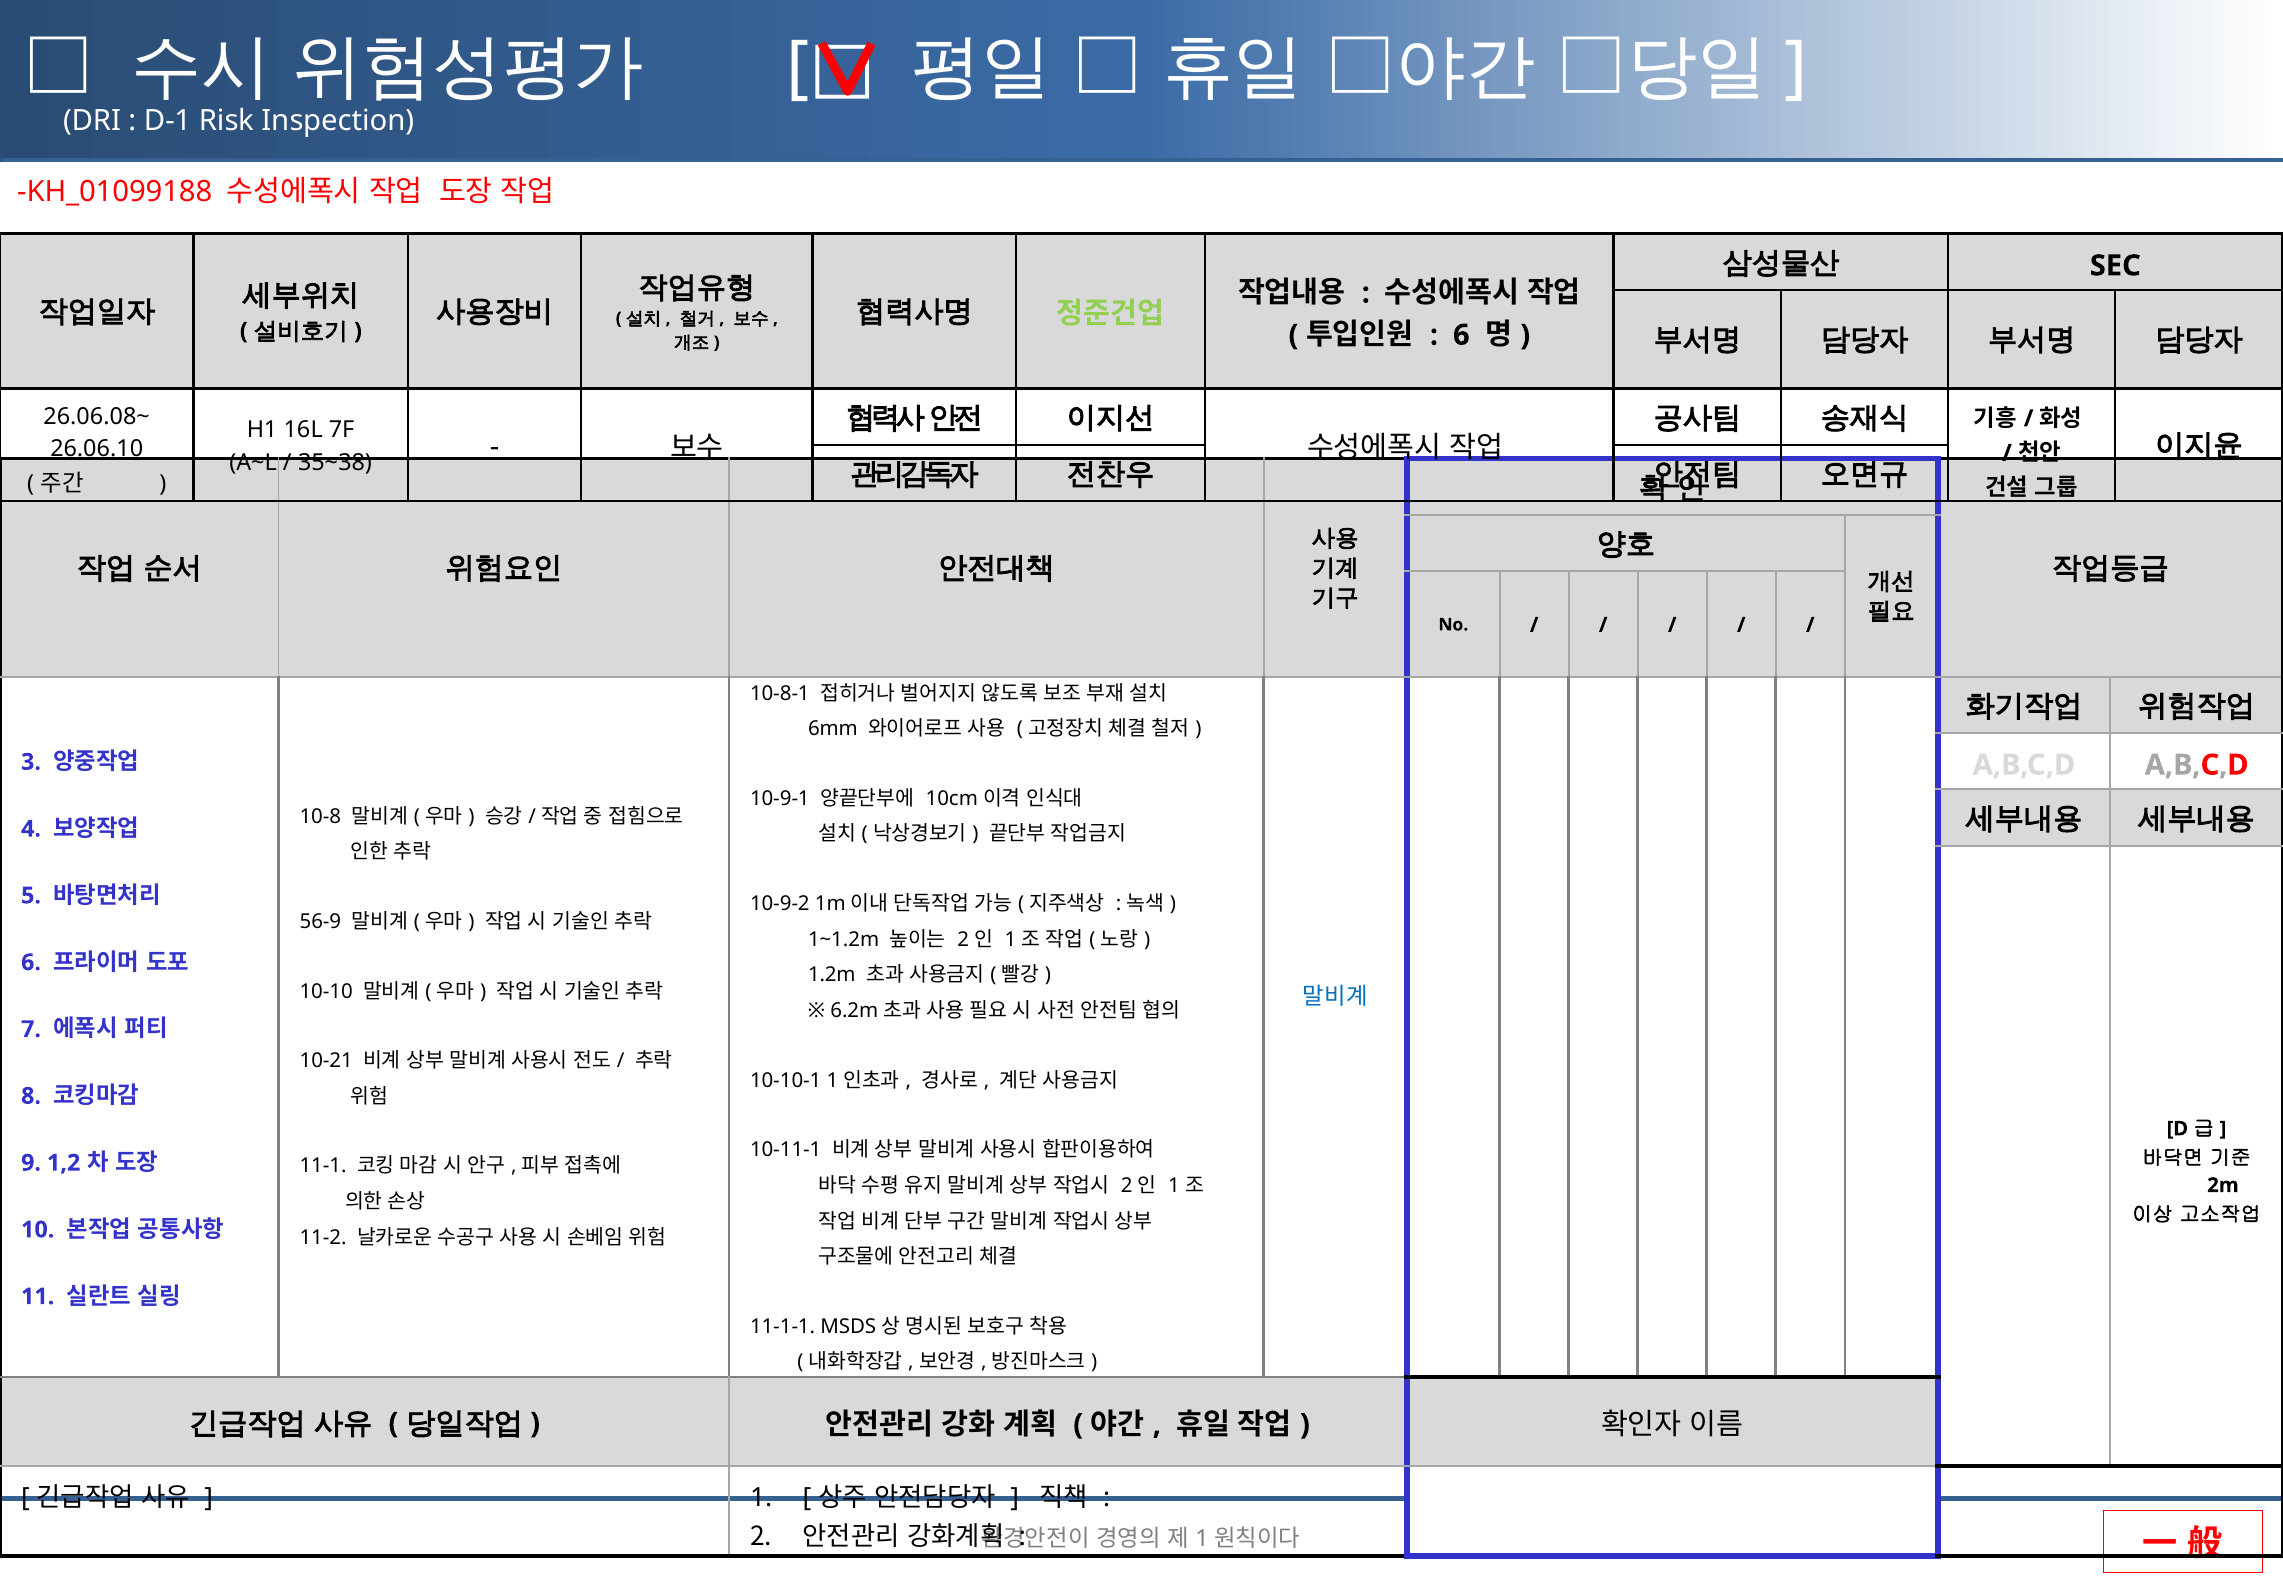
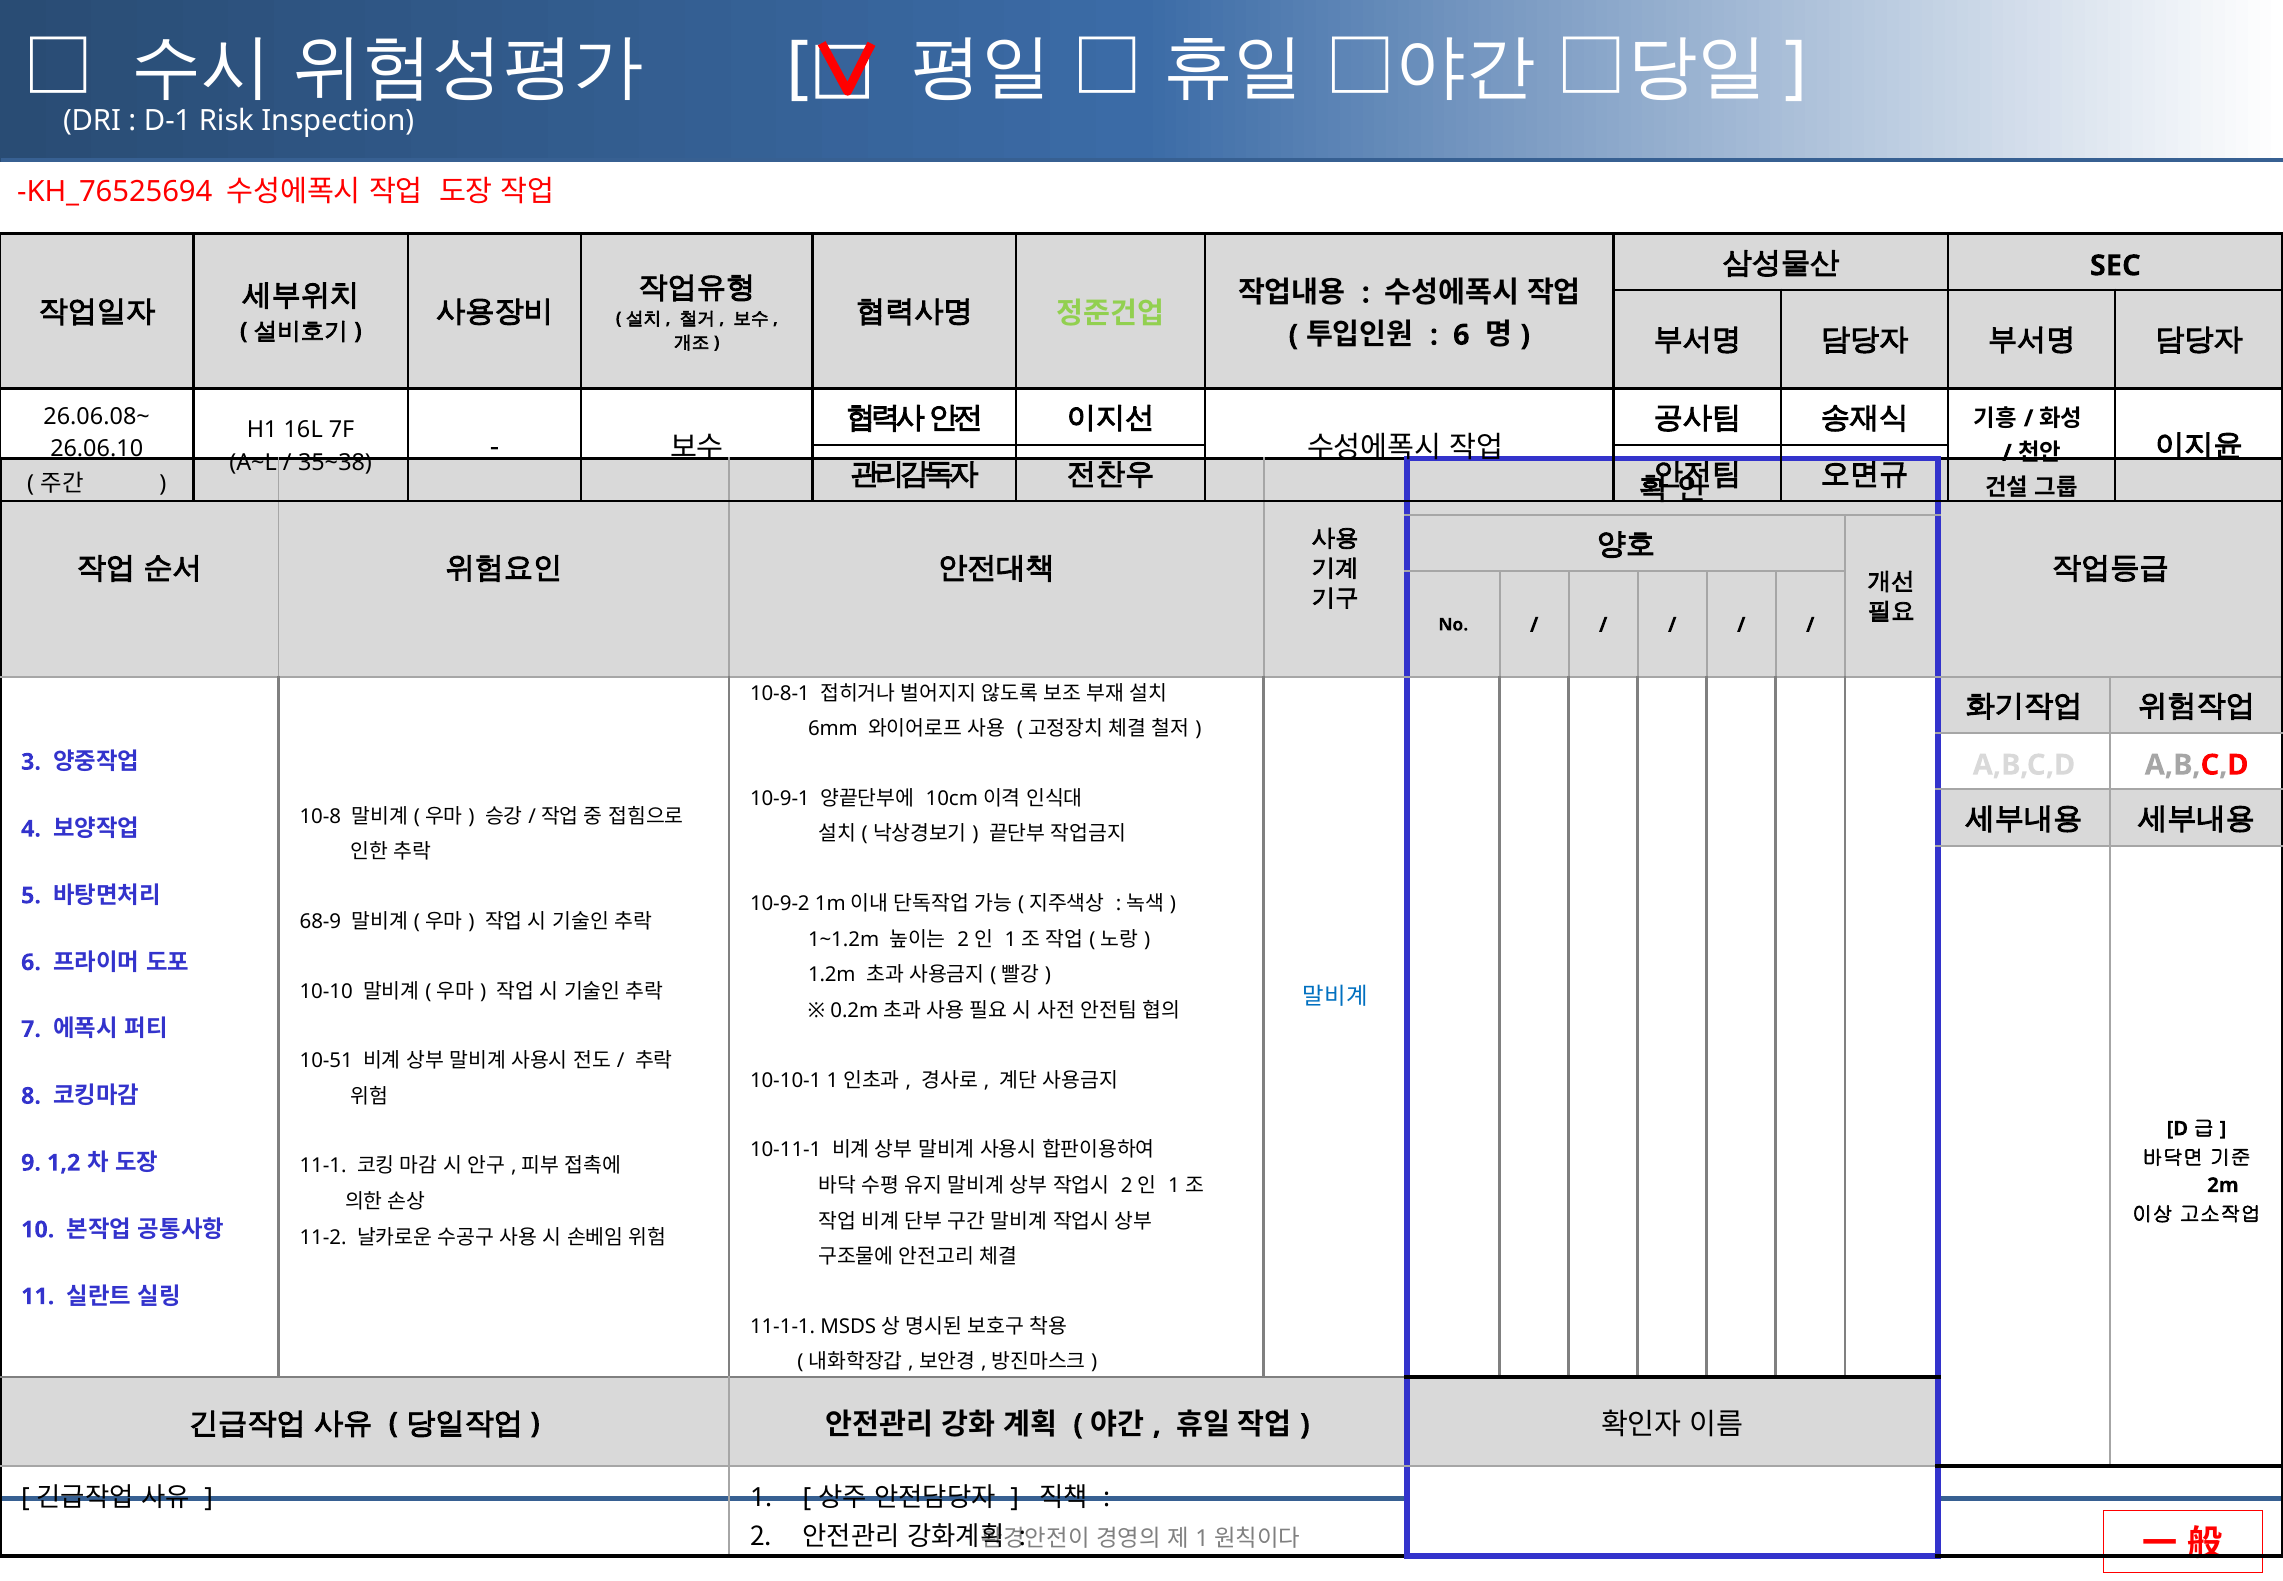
KH_01099188: KH_01099188 -> KH_76525694
56-9: 56-9 -> 68-9
6.2m: 6.2m -> 0.2m
10-21: 10-21 -> 10-51
